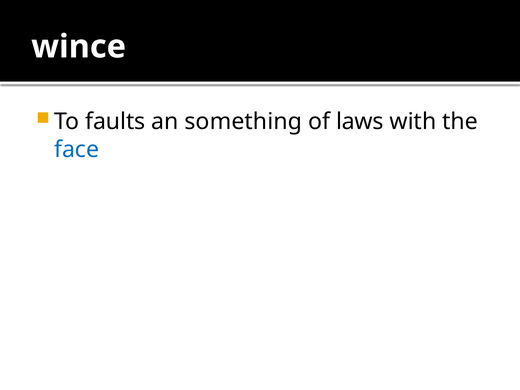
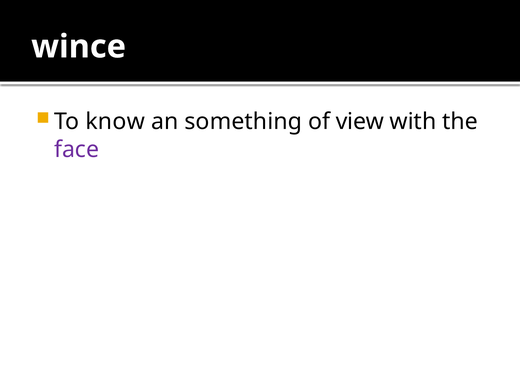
faults: faults -> know
laws: laws -> view
face colour: blue -> purple
